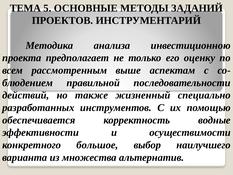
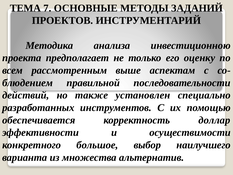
5: 5 -> 7
жизненный: жизненный -> установлен
водные: водные -> доллар
